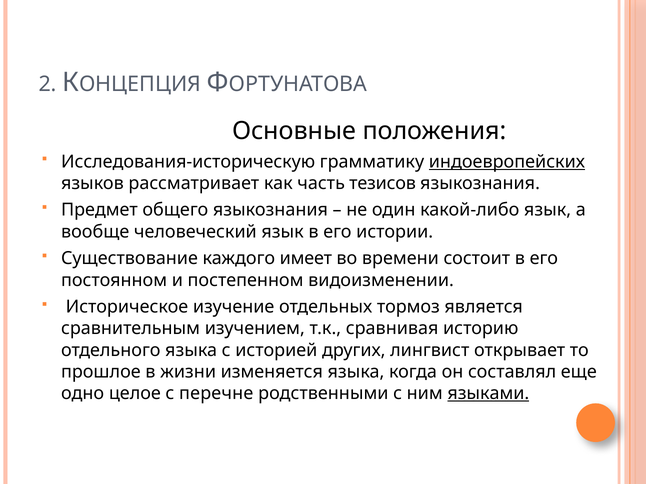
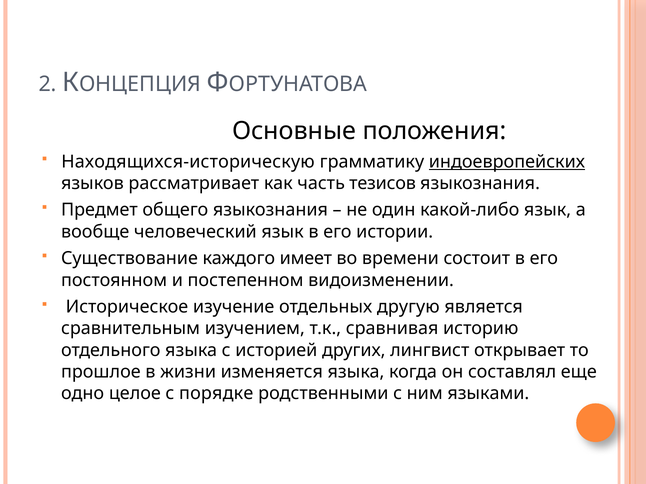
Исследования-историческую: Исследования-историческую -> Находящихся-историческую
тормоз: тормоз -> другую
перечне: перечне -> порядке
языками underline: present -> none
